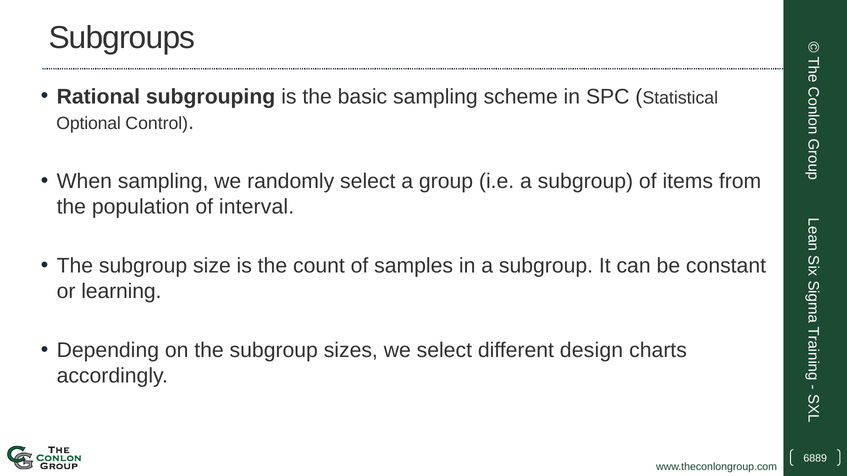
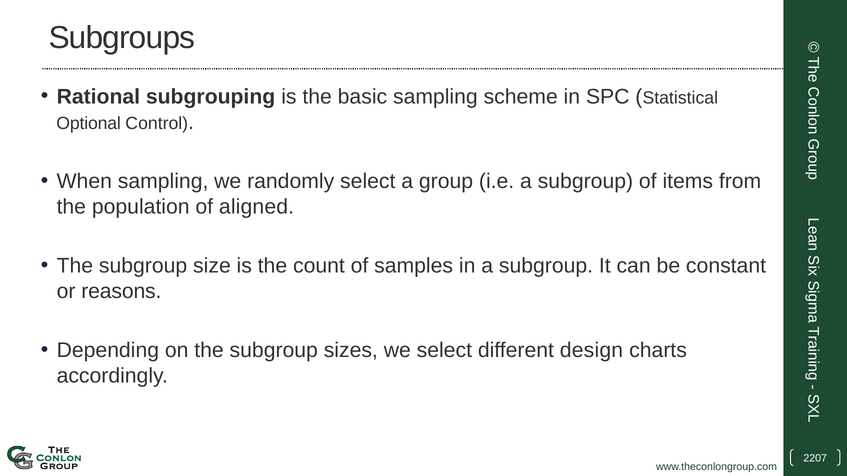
interval: interval -> aligned
learning: learning -> reasons
6889: 6889 -> 2207
